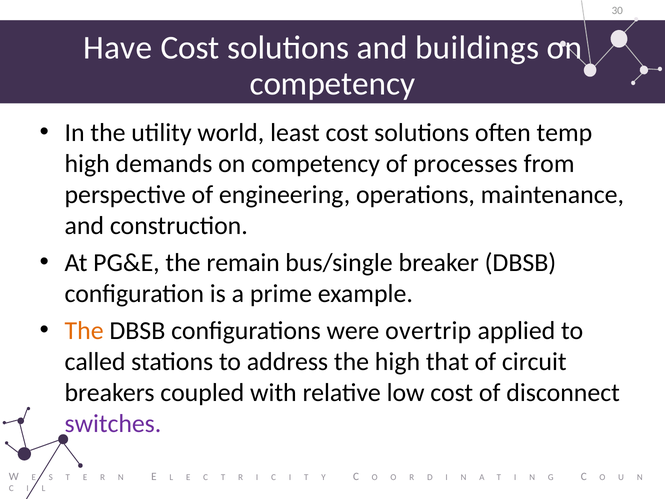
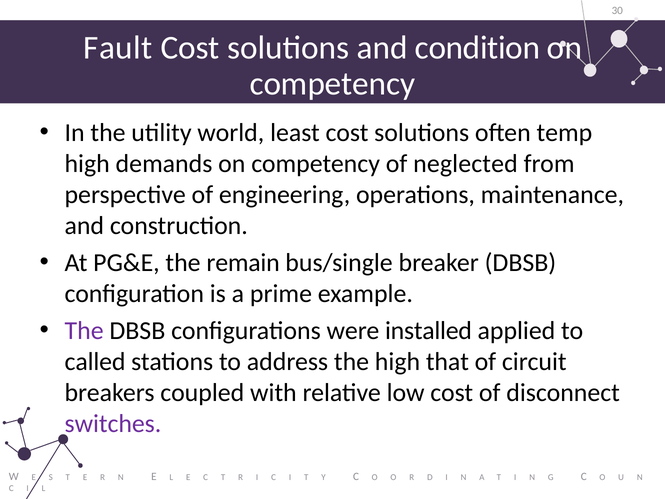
Have: Have -> Fault
buildings: buildings -> condition
processes: processes -> neglected
The at (84, 331) colour: orange -> purple
overtrip: overtrip -> installed
